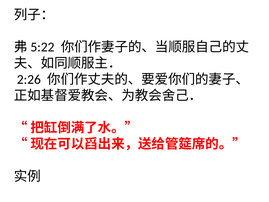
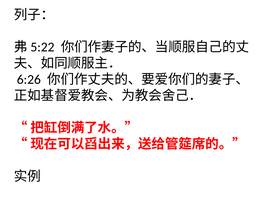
2:26: 2:26 -> 6:26
